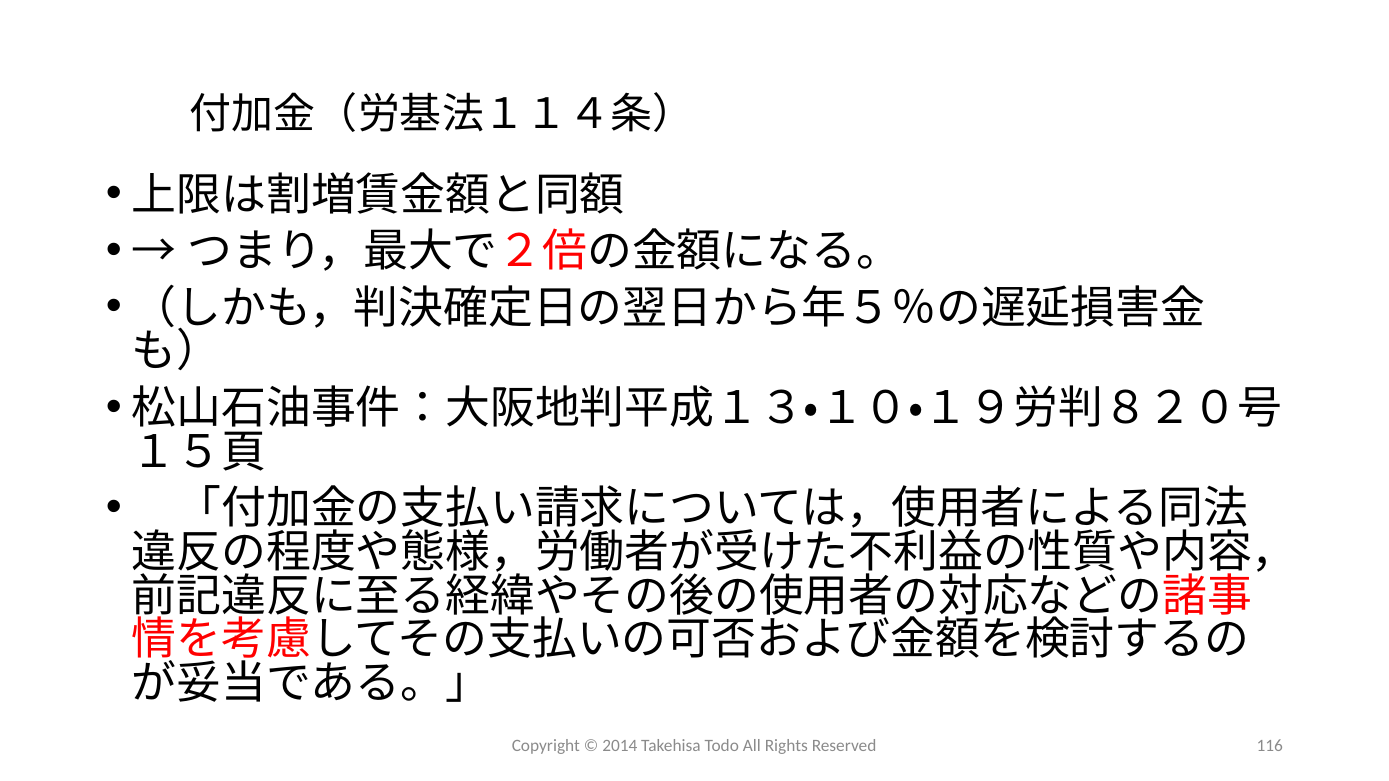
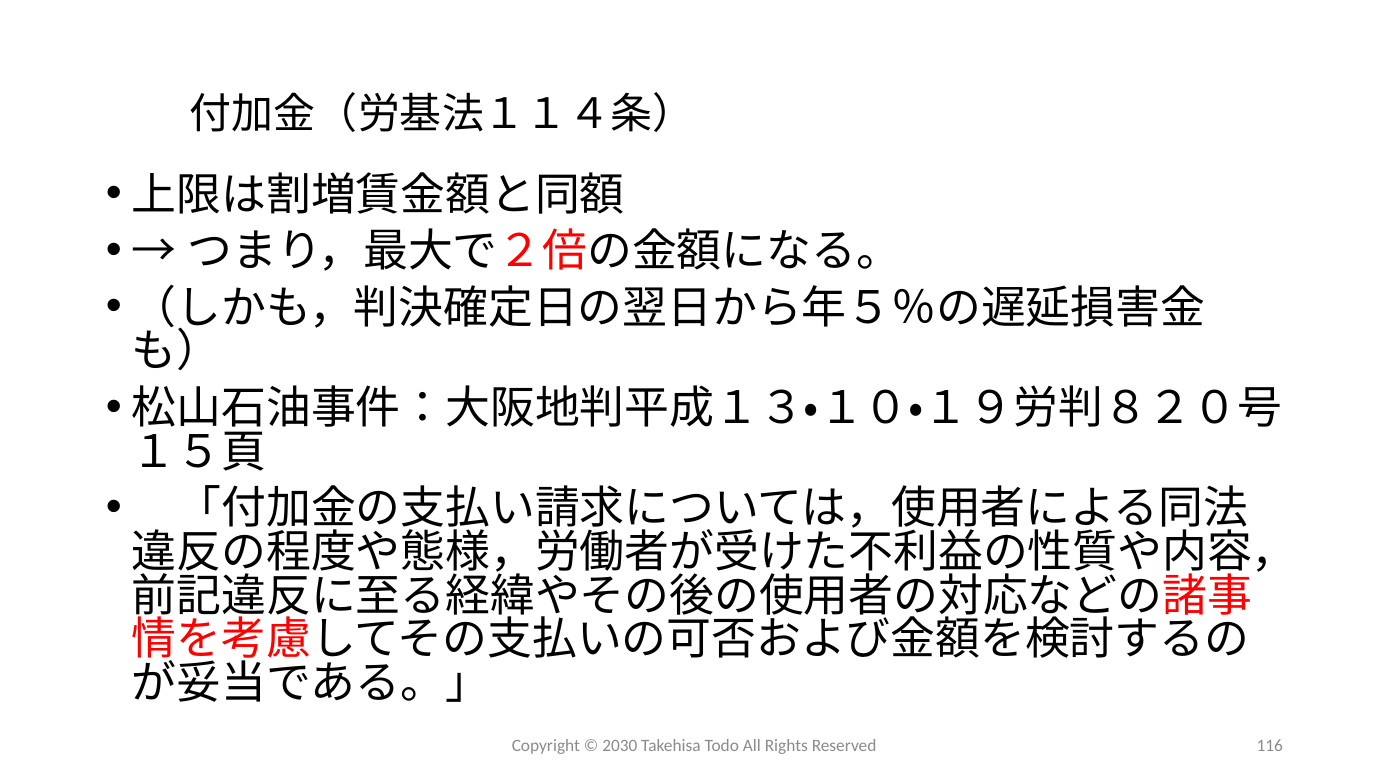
2014: 2014 -> 2030
